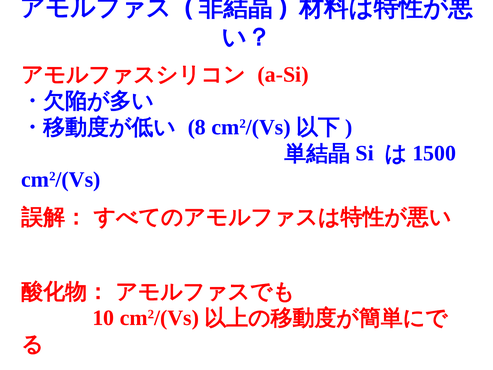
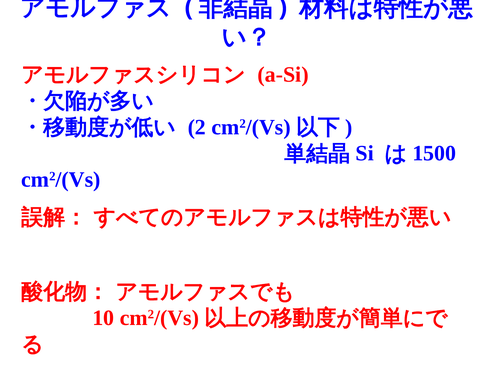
8: 8 -> 2
